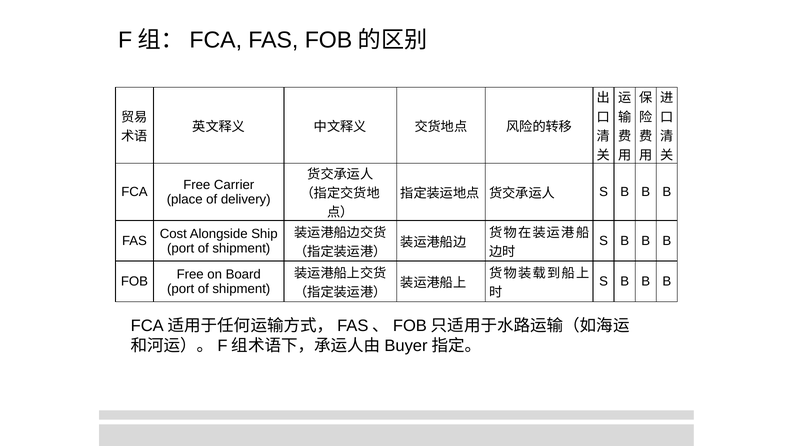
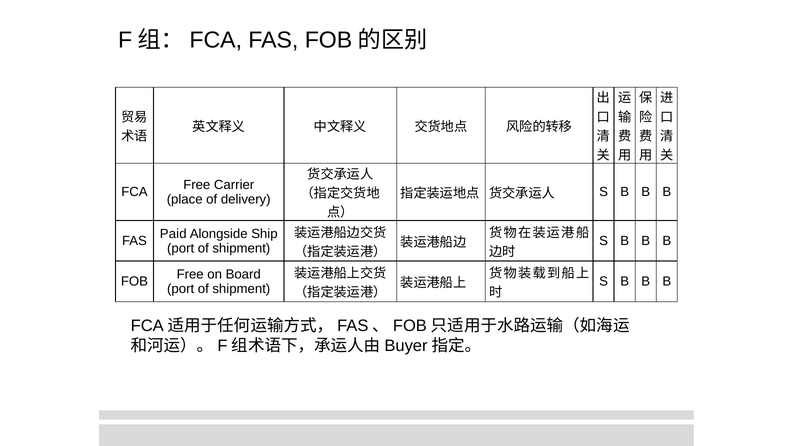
Cost: Cost -> Paid
